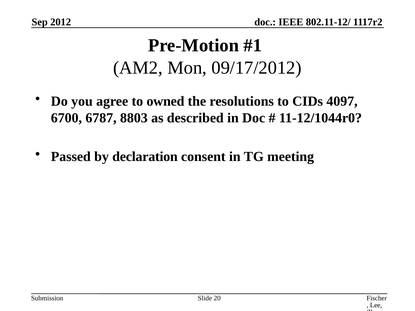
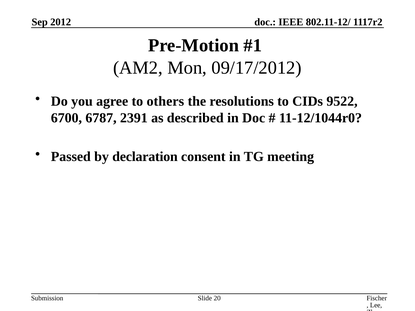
owned: owned -> others
4097: 4097 -> 9522
8803: 8803 -> 2391
